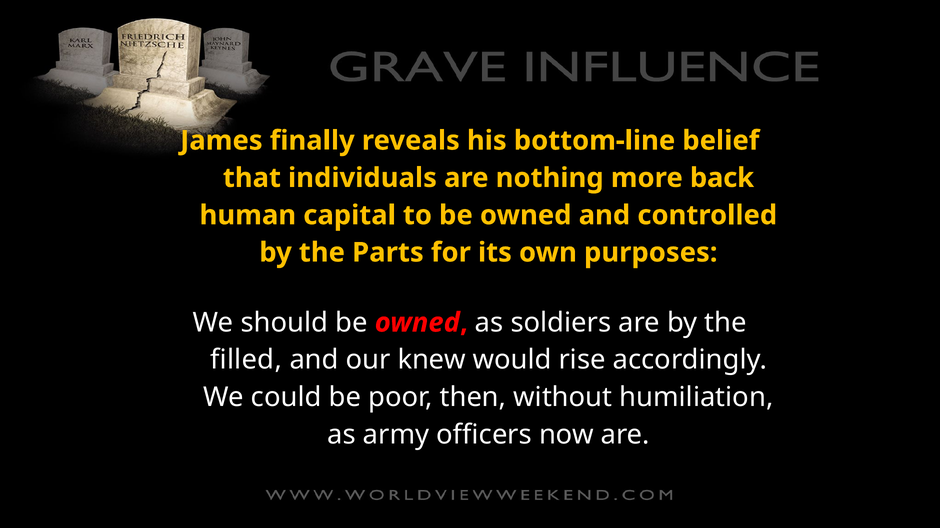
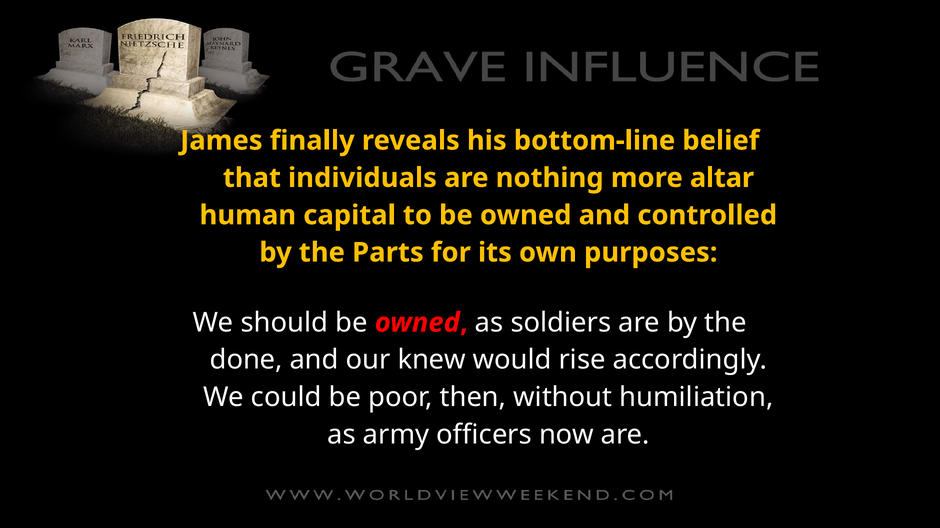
back: back -> altar
filled: filled -> done
